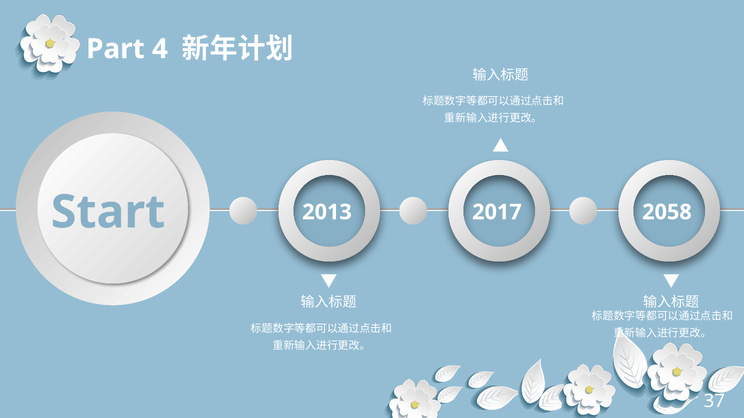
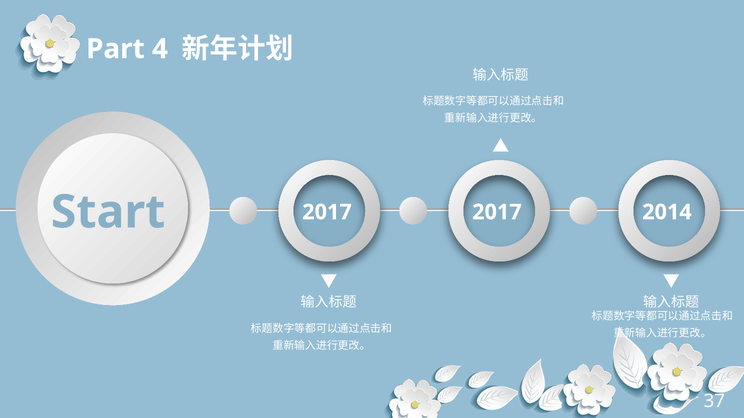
Start 2013: 2013 -> 2017
2058: 2058 -> 2014
